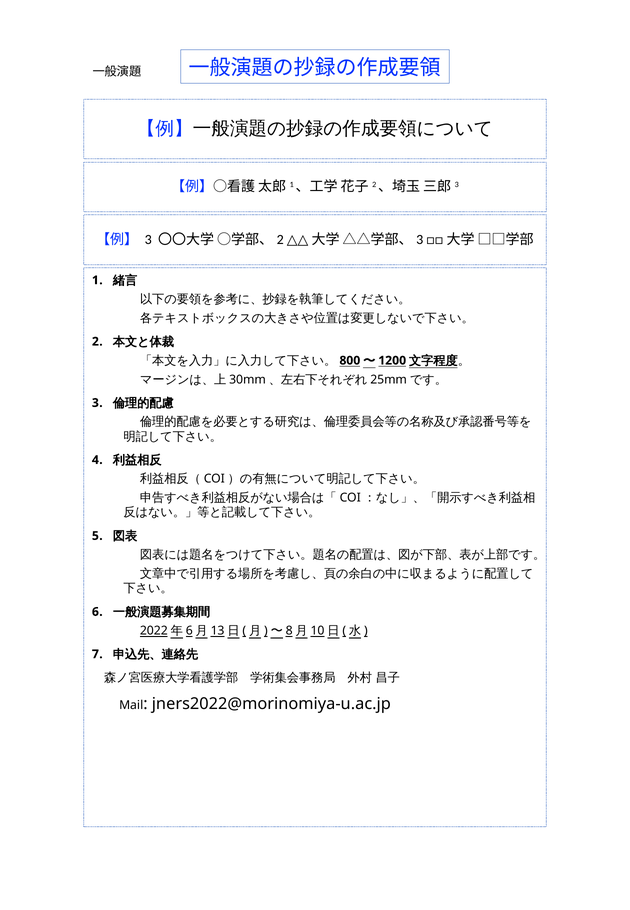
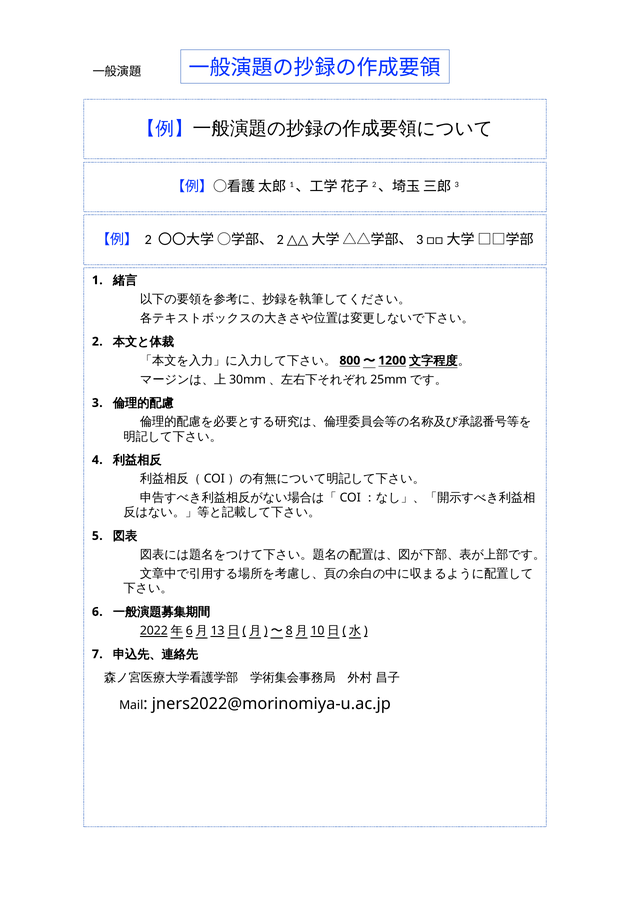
3 at (148, 240): 3 -> 2
